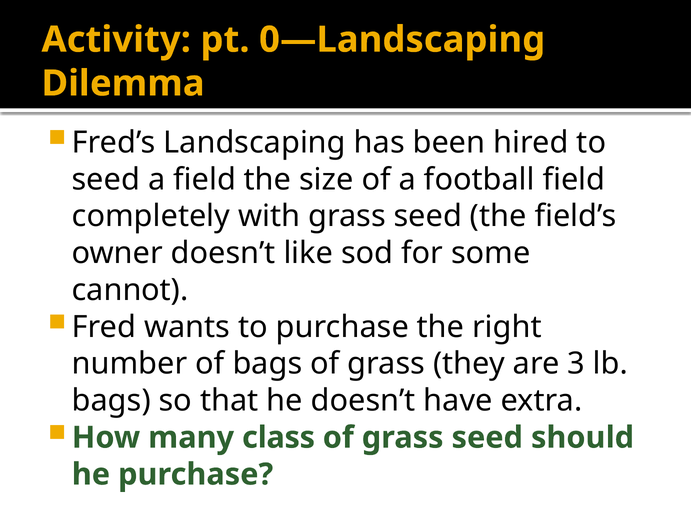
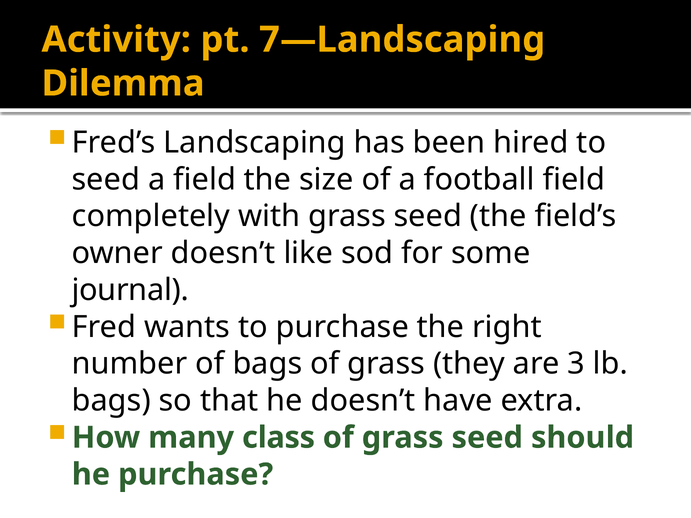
0—Landscaping: 0—Landscaping -> 7—Landscaping
cannot: cannot -> journal
